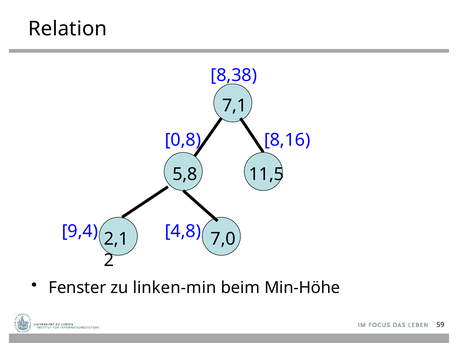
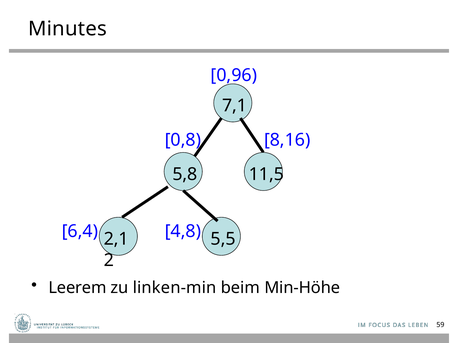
Relation: Relation -> Minutes
8,38: 8,38 -> 0,96
9,4: 9,4 -> 6,4
7,0: 7,0 -> 5,5
Fenster: Fenster -> Leerem
